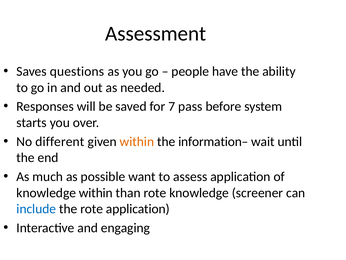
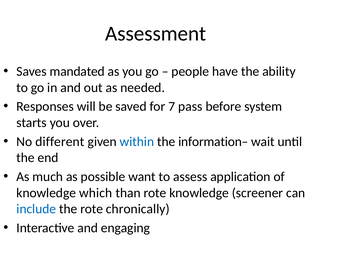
questions: questions -> mandated
within at (137, 141) colour: orange -> blue
knowledge within: within -> which
rote application: application -> chronically
